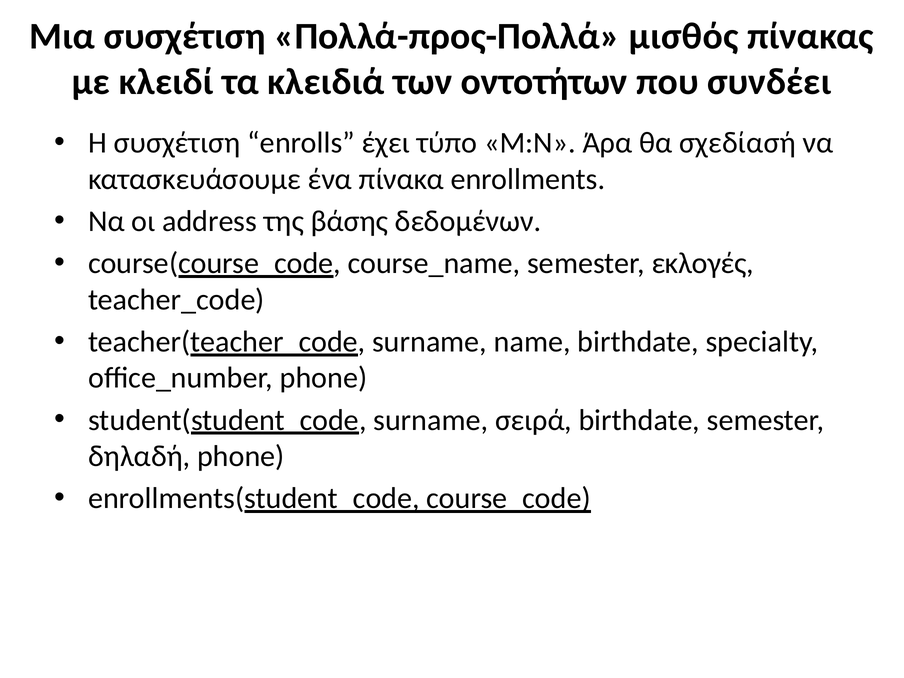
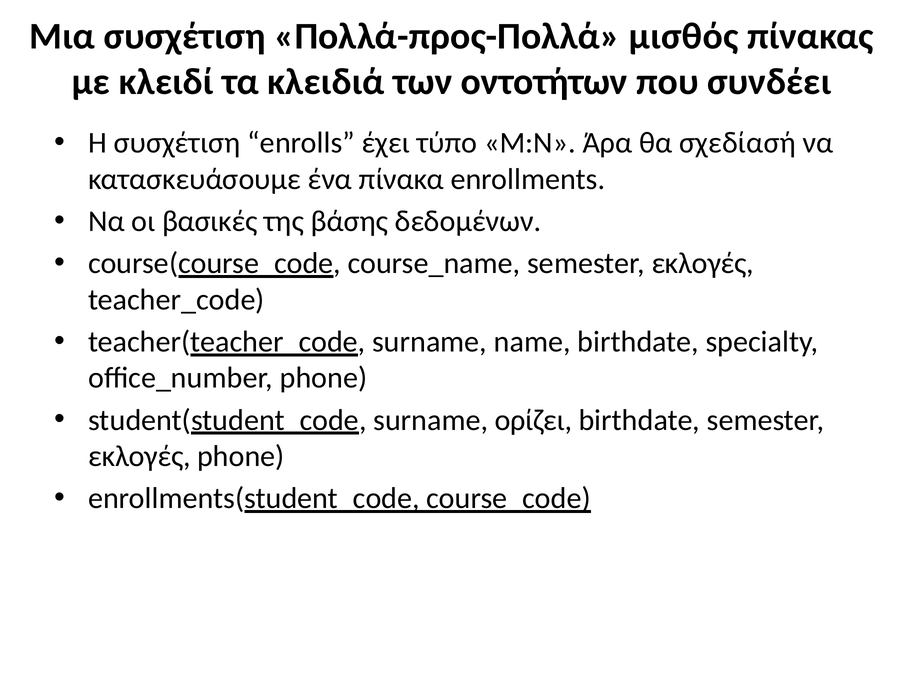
address: address -> βασικές
σειρά: σειρά -> ορίζει
δηλαδή at (139, 456): δηλαδή -> εκλογές
